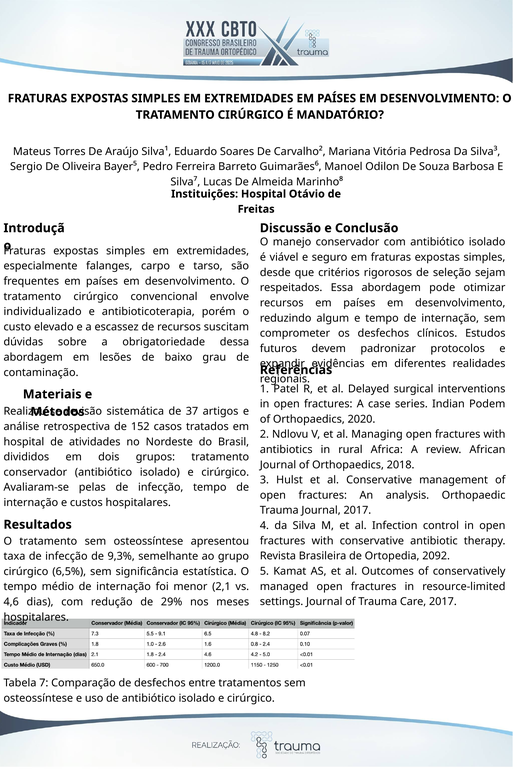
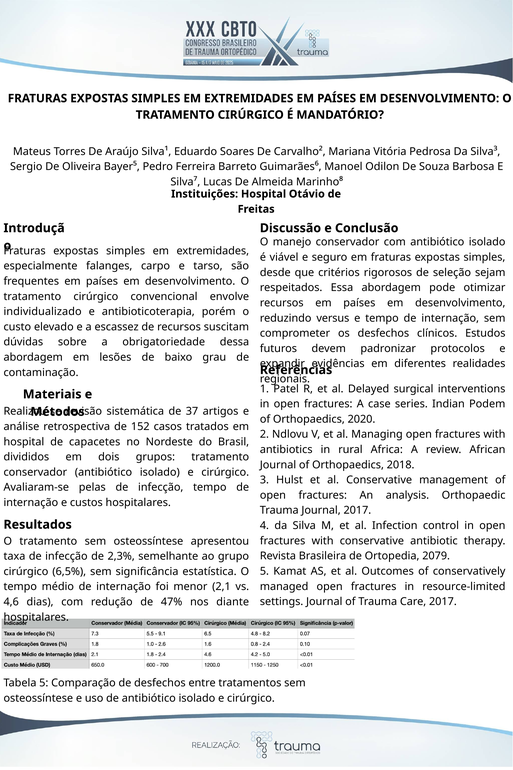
algum: algum -> versus
atividades: atividades -> capacetes
2092: 2092 -> 2079
9,3%: 9,3% -> 2,3%
29%: 29% -> 47%
meses: meses -> diante
Tabela 7: 7 -> 5
